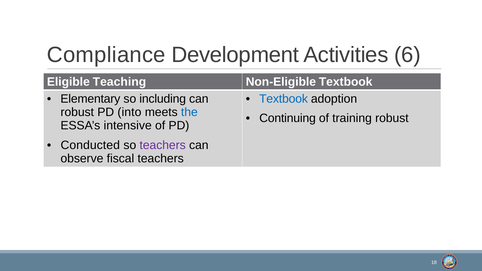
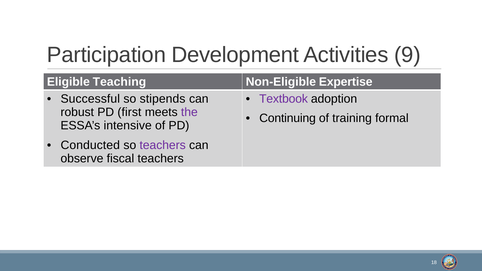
Compliance: Compliance -> Participation
6: 6 -> 9
Non-Eligible Textbook: Textbook -> Expertise
Elementary: Elementary -> Successful
including: including -> stipends
Textbook at (284, 99) colour: blue -> purple
into: into -> first
the colour: blue -> purple
training robust: robust -> formal
